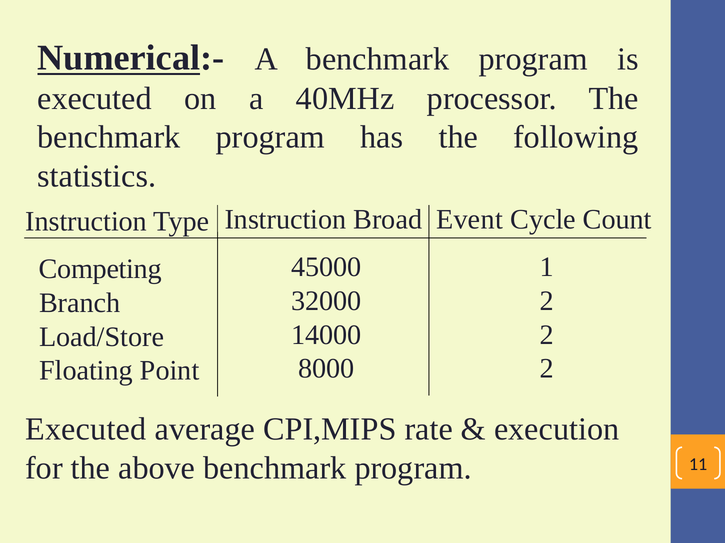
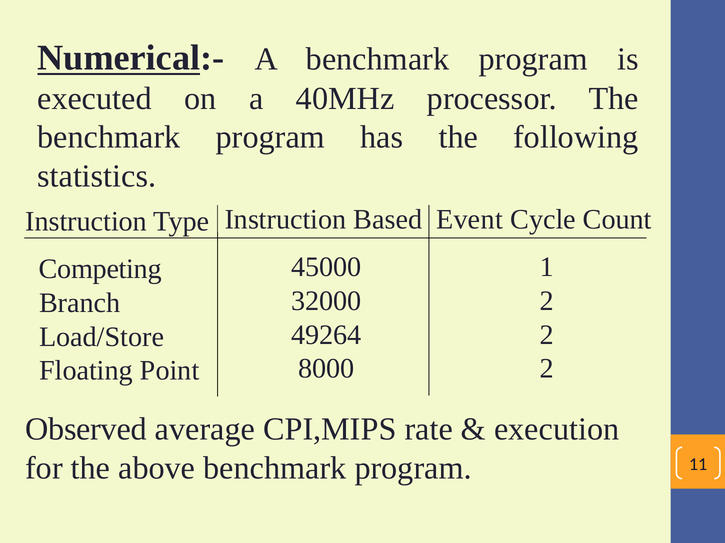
Broad: Broad -> Based
14000: 14000 -> 49264
Executed at (86, 430): Executed -> Observed
